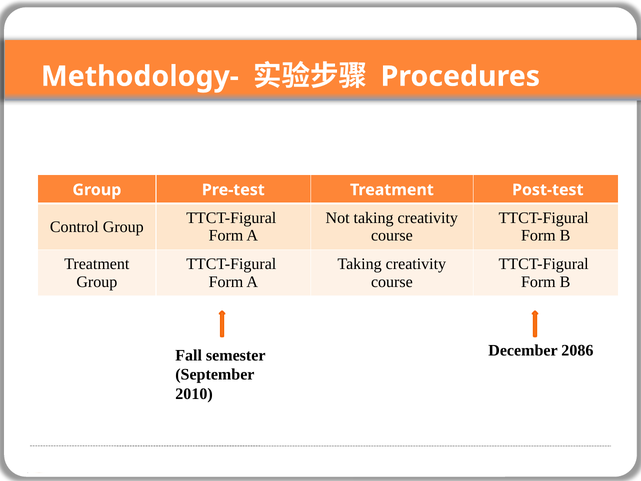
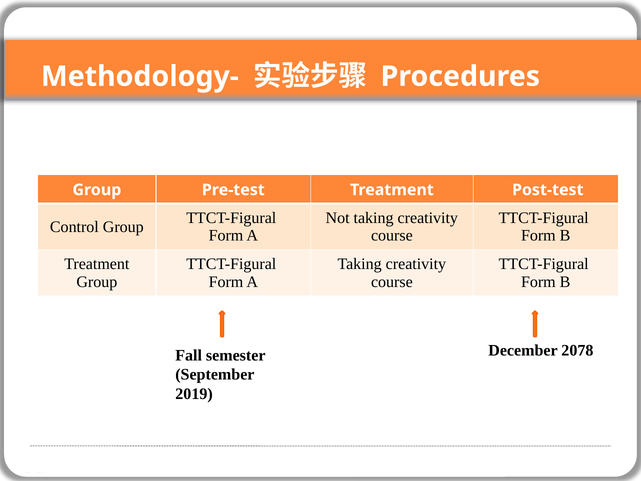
2086: 2086 -> 2078
2010: 2010 -> 2019
